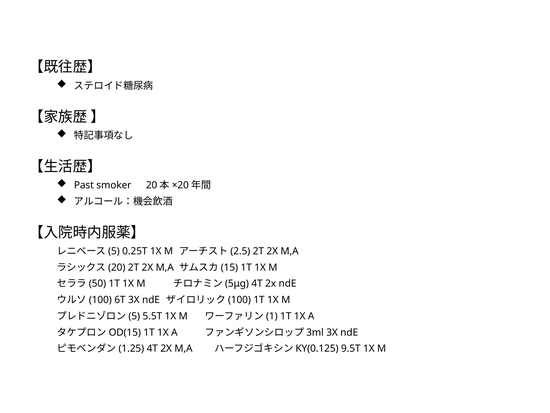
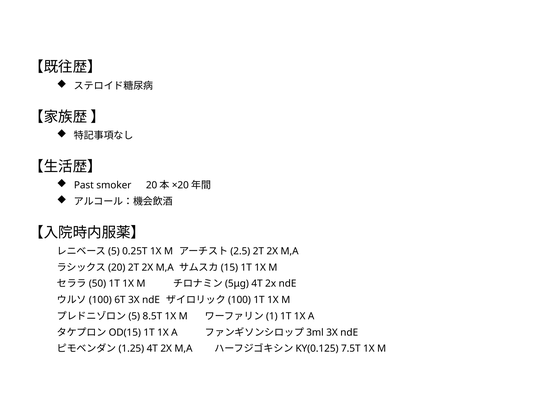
5.5T: 5.5T -> 8.5T
9.5T: 9.5T -> 7.5T
